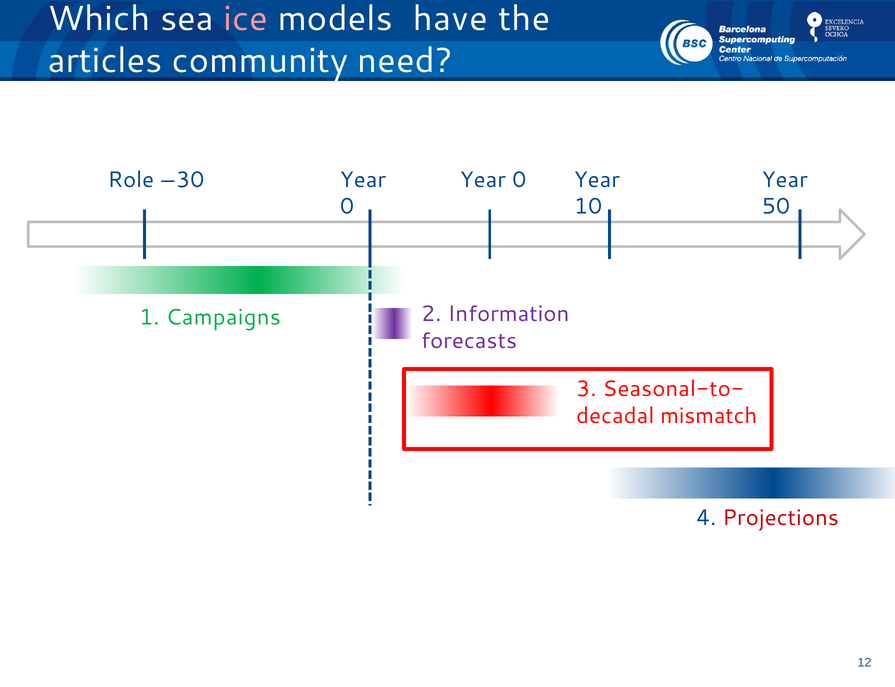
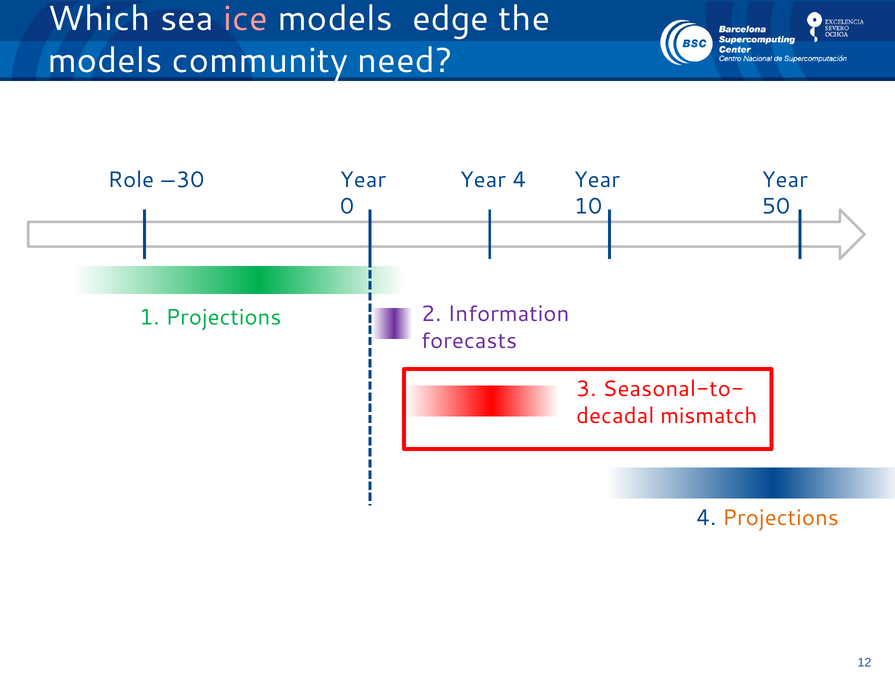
have: have -> edge
articles at (105, 61): articles -> models
0 at (519, 180): 0 -> 4
1 Campaigns: Campaigns -> Projections
Projections at (781, 518) colour: red -> orange
